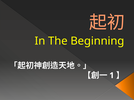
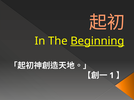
Beginning underline: none -> present
